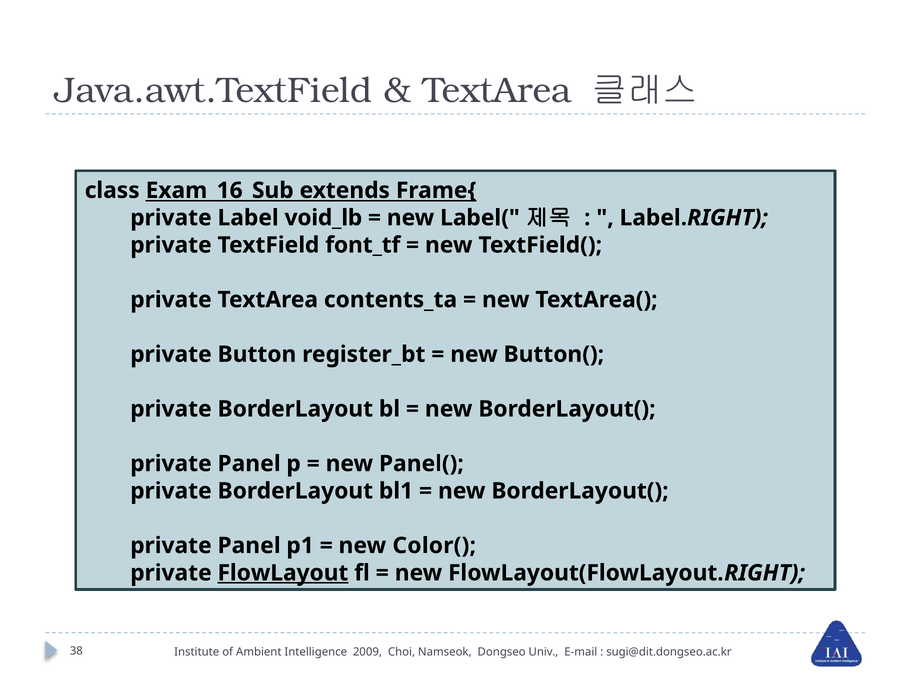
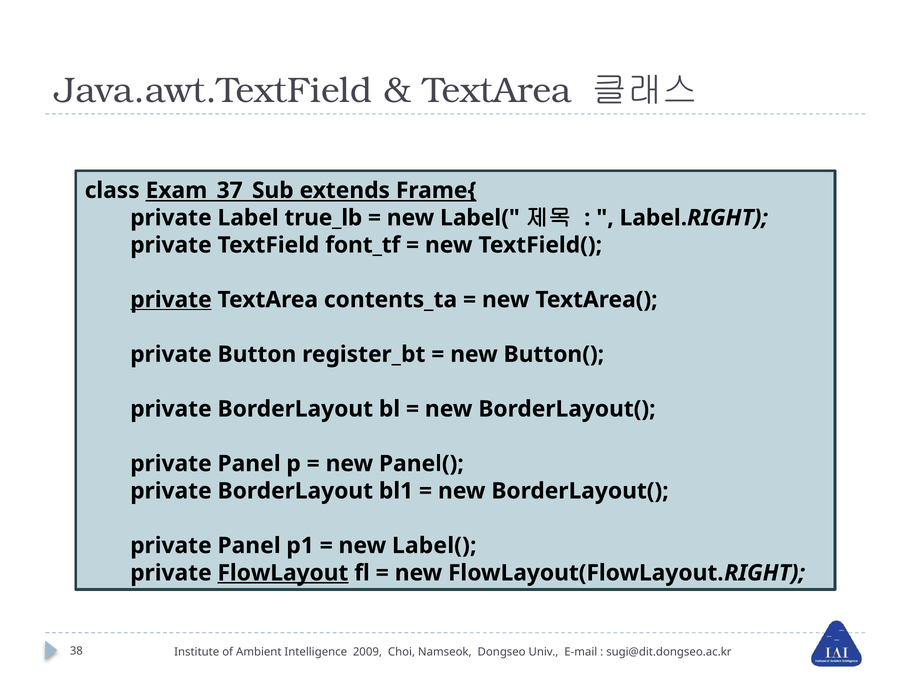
Exam_16_Sub: Exam_16_Sub -> Exam_37_Sub
void_lb: void_lb -> true_lb
private at (171, 300) underline: none -> present
Color( at (434, 546): Color( -> Label(
